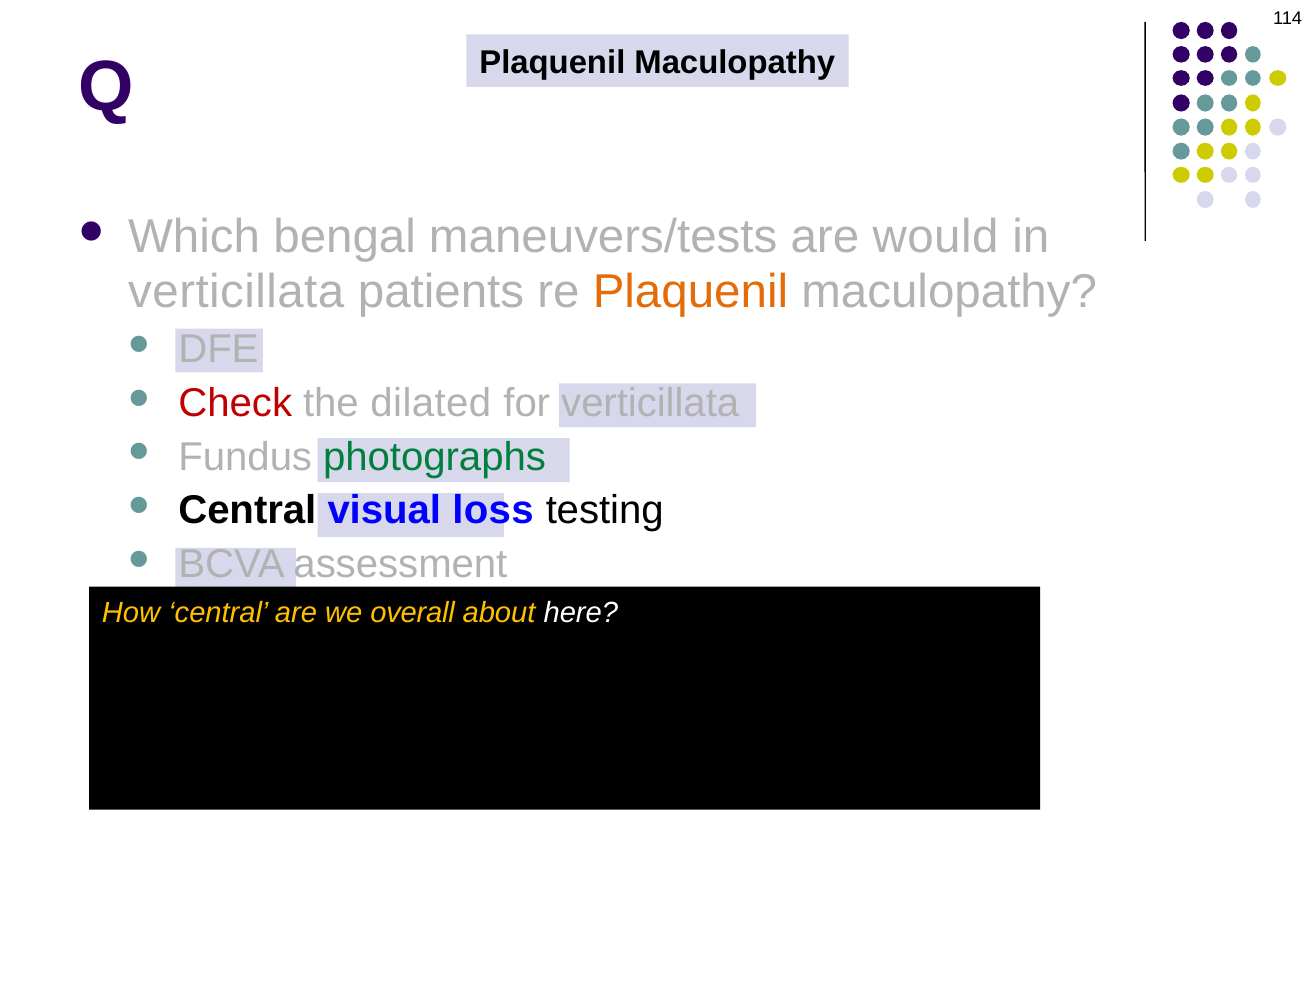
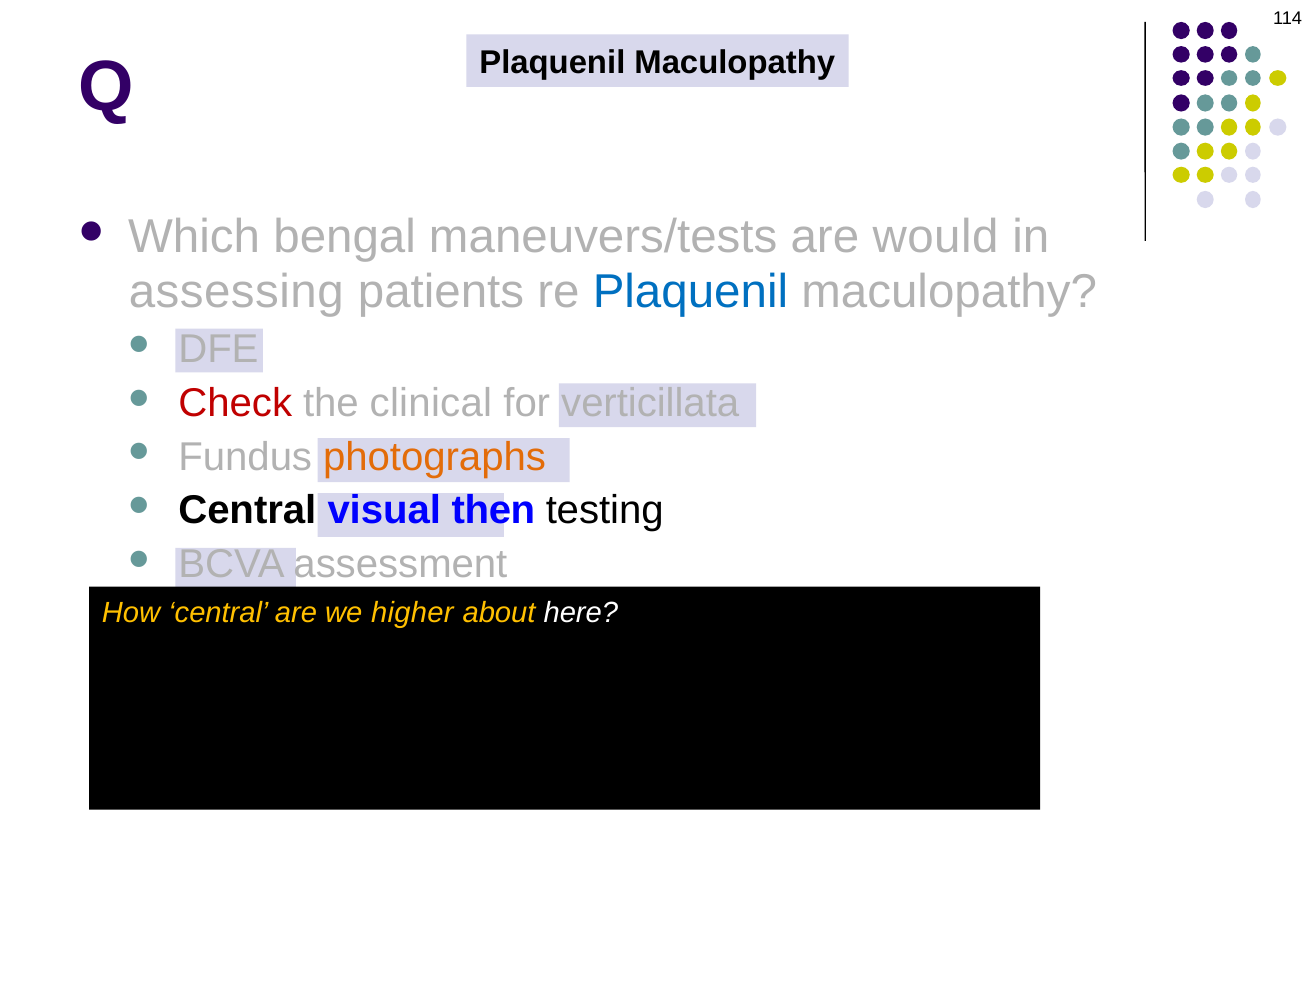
verticillata at (236, 291): verticillata -> assessing
Plaquenil at (690, 291) colour: orange -> blue
dilated: dilated -> clinical
photographs colour: green -> orange
loss: loss -> then
overall: overall -> higher
